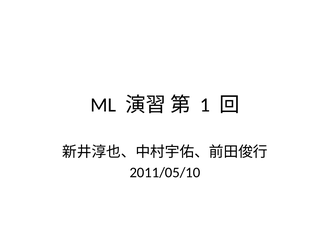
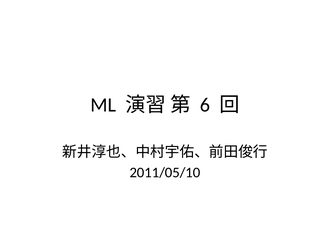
1: 1 -> 6
